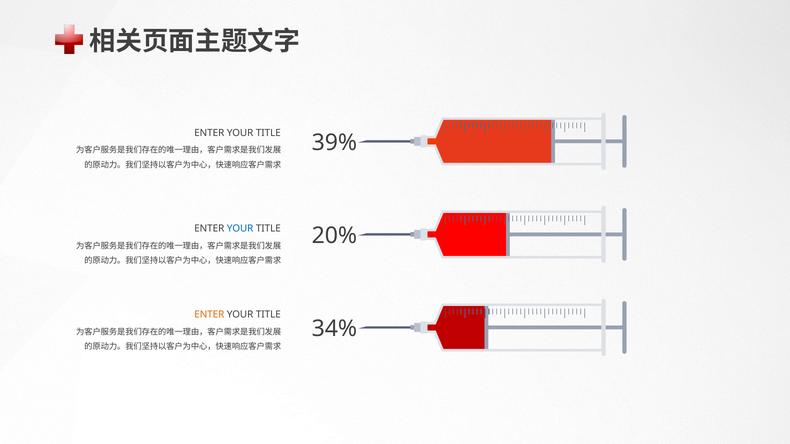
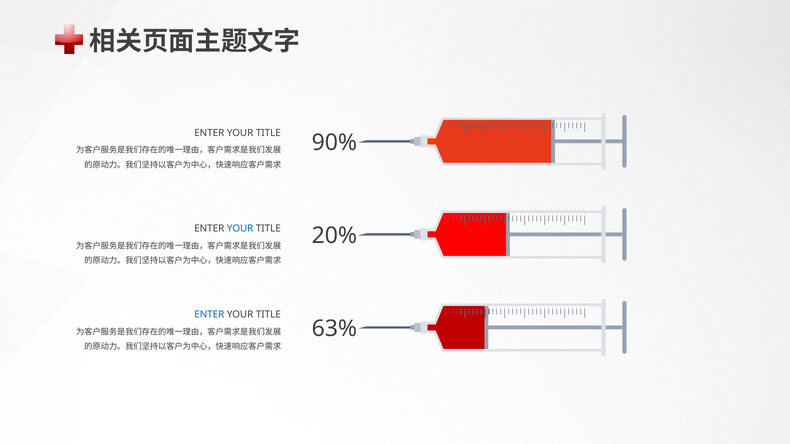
39%: 39% -> 90%
ENTER at (209, 315) colour: orange -> blue
34%: 34% -> 63%
